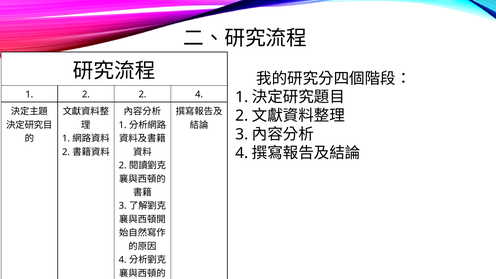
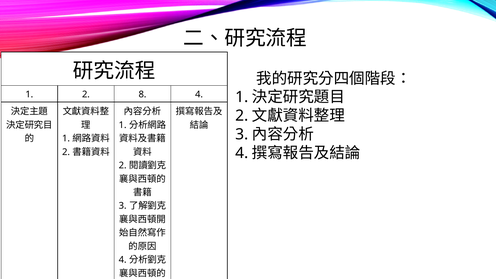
2 2: 2 -> 8
